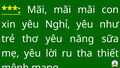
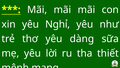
năng: năng -> dàng
